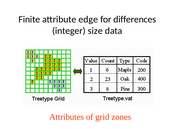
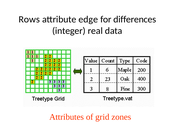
Finite: Finite -> Rows
size: size -> real
